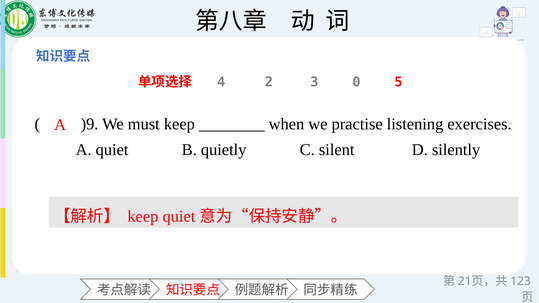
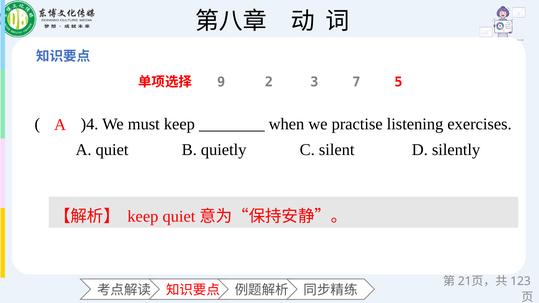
4: 4 -> 9
0: 0 -> 7
)9: )9 -> )4
